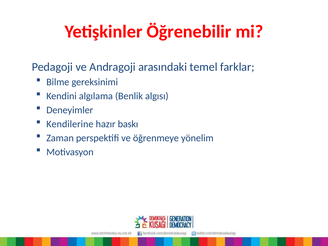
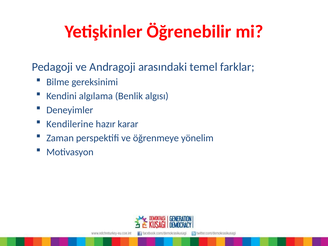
baskı: baskı -> karar
